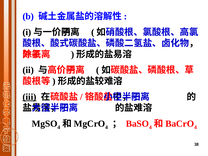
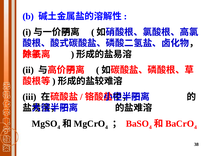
iii underline: present -> none
